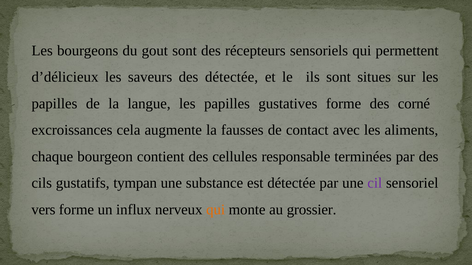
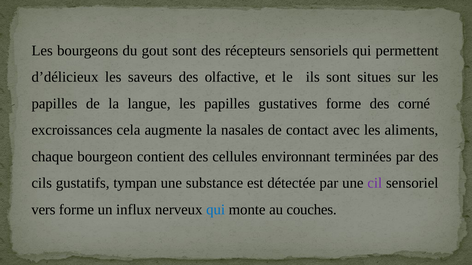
des détectée: détectée -> olfactive
fausses: fausses -> nasales
responsable: responsable -> environnant
qui at (216, 210) colour: orange -> blue
grossier: grossier -> couches
